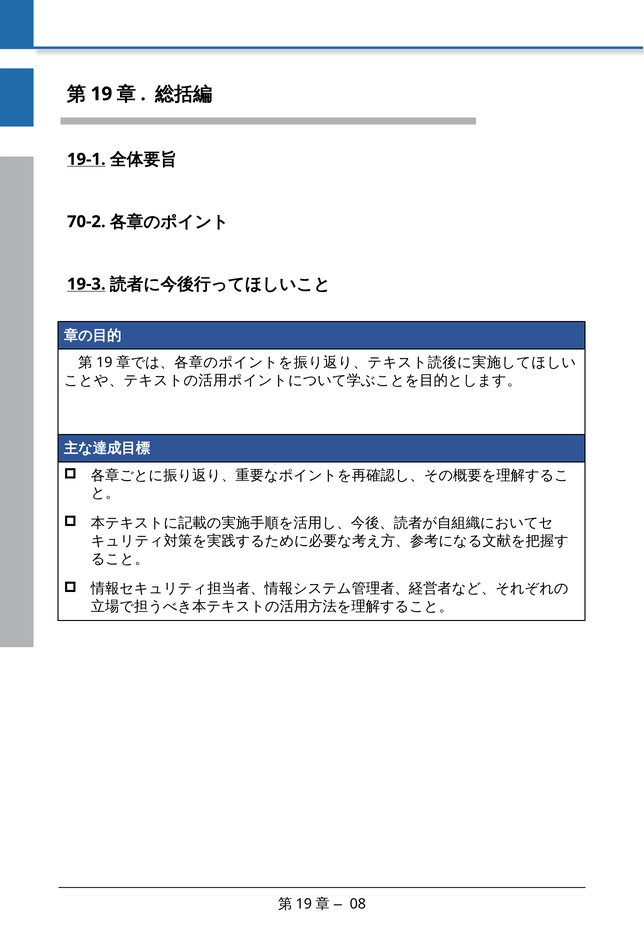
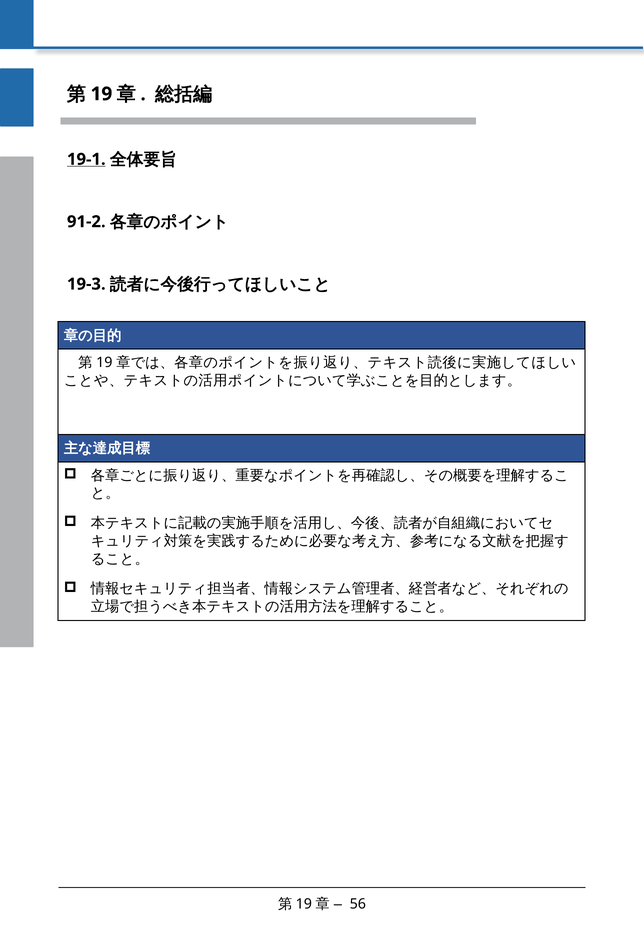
70-2: 70-2 -> 91-2
19-3 underline: present -> none
08: 08 -> 56
